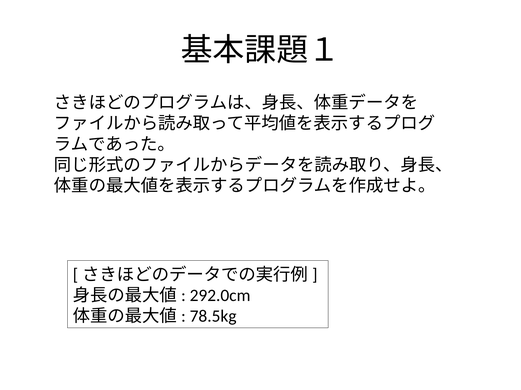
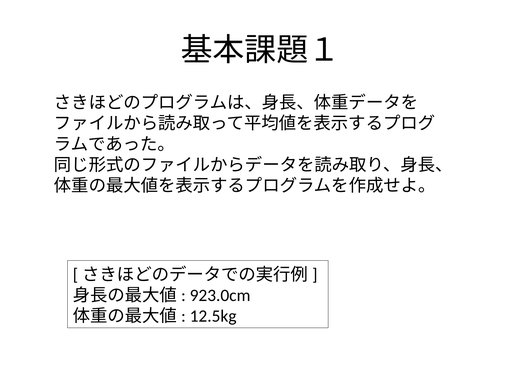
292.0cm: 292.0cm -> 923.0cm
78.5kg: 78.5kg -> 12.5kg
